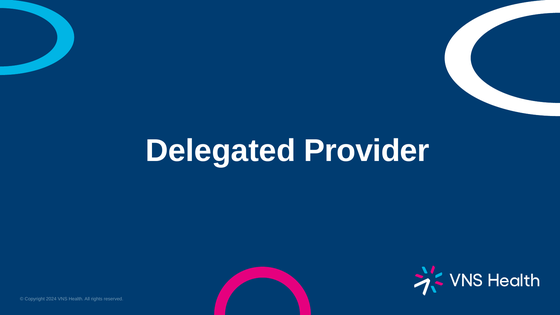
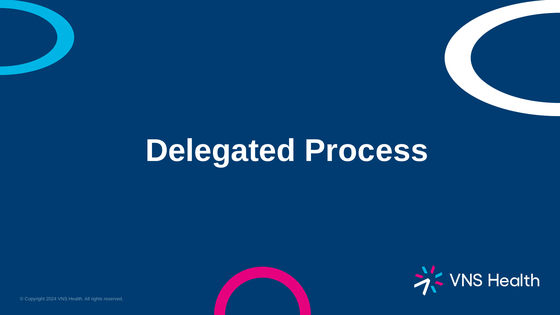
Provider: Provider -> Process
